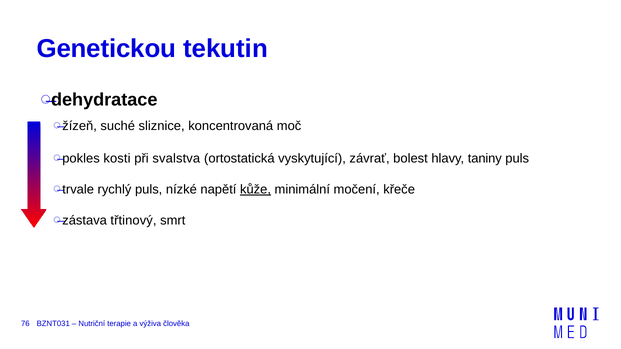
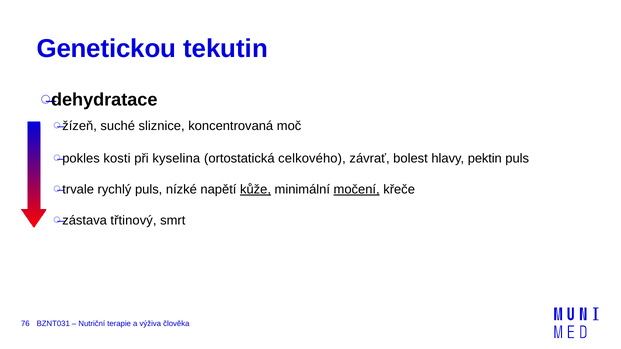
svalstva: svalstva -> kyselina
vyskytující: vyskytující -> celkového
taniny: taniny -> pektin
močení underline: none -> present
